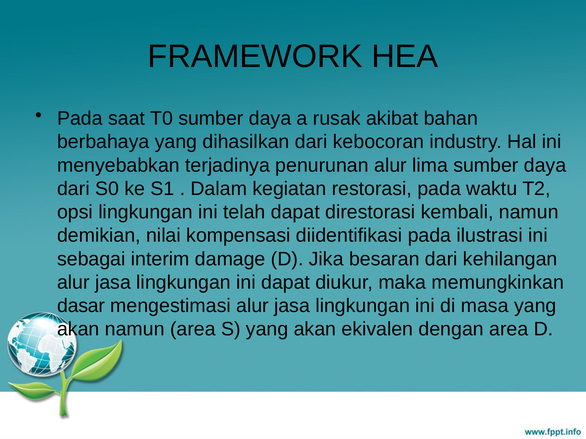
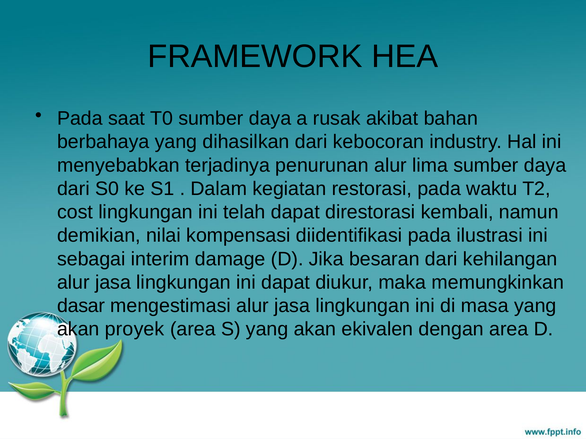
opsi: opsi -> cost
akan namun: namun -> proyek
